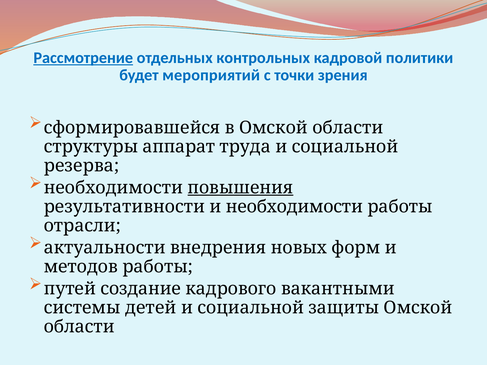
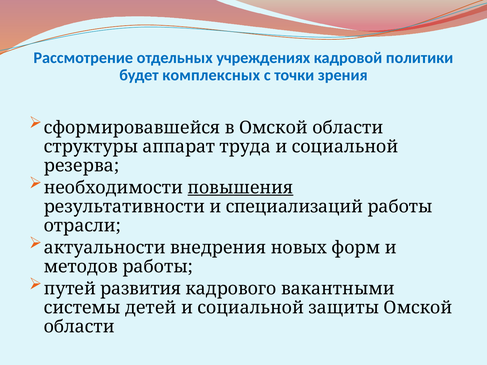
Рассмотрение underline: present -> none
контрольных: контрольных -> учреждениях
мероприятий: мероприятий -> комплексных
и необходимости: необходимости -> специализаций
создание: создание -> развития
